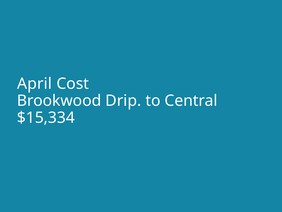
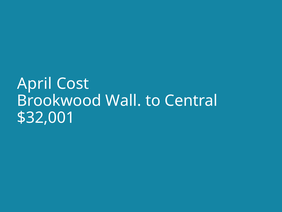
Drip: Drip -> Wall
$15,334: $15,334 -> $32,001
